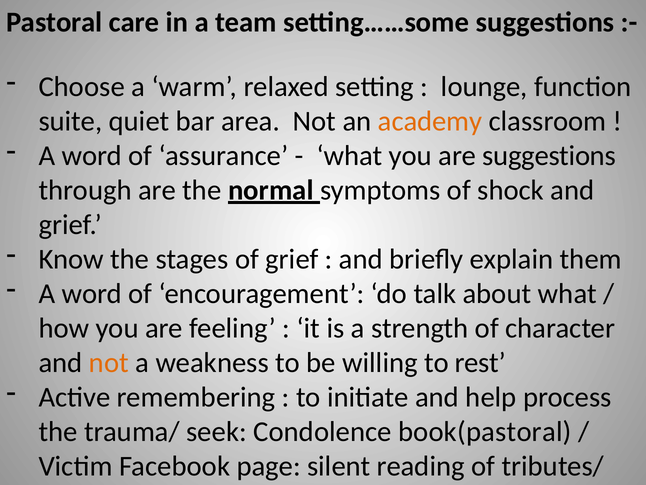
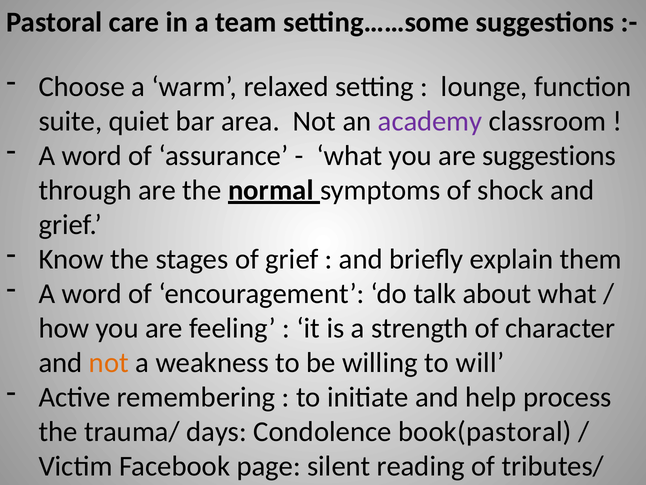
academy colour: orange -> purple
rest: rest -> will
seek: seek -> days
